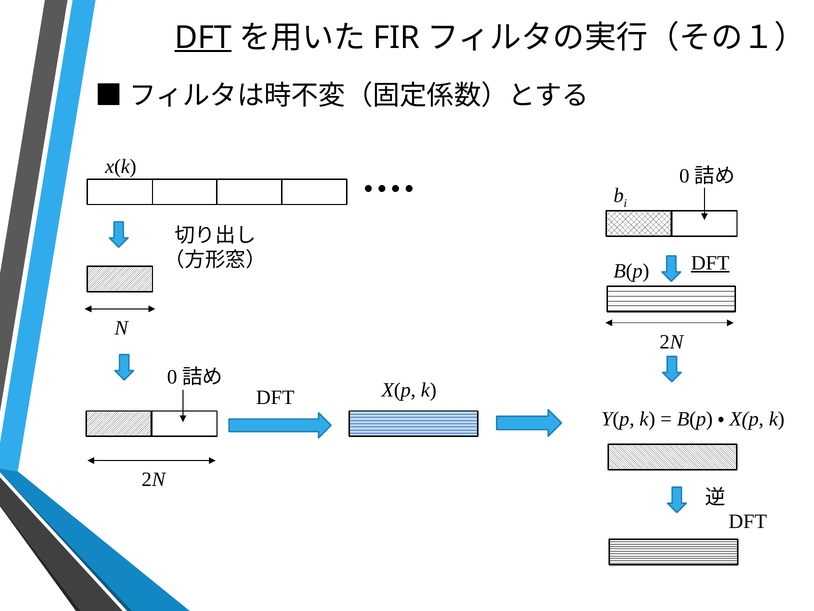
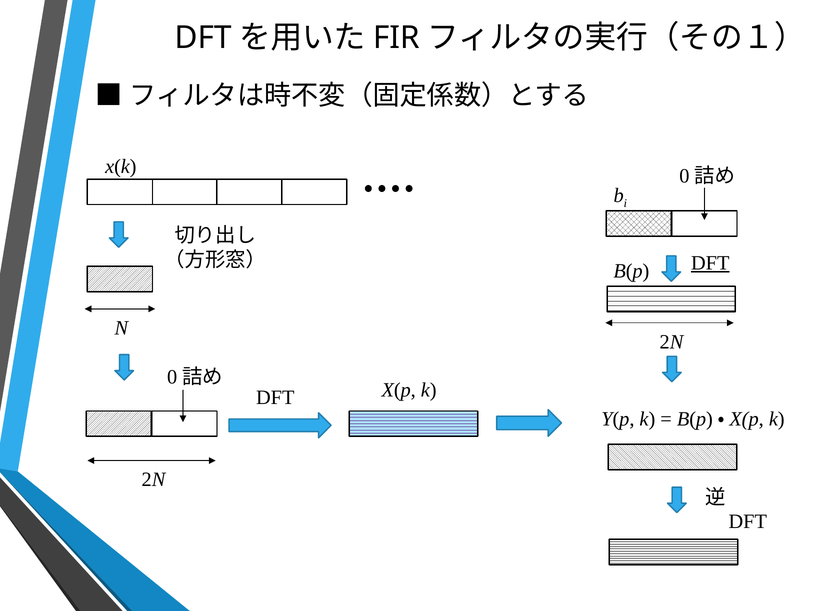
DFT at (203, 38) underline: present -> none
